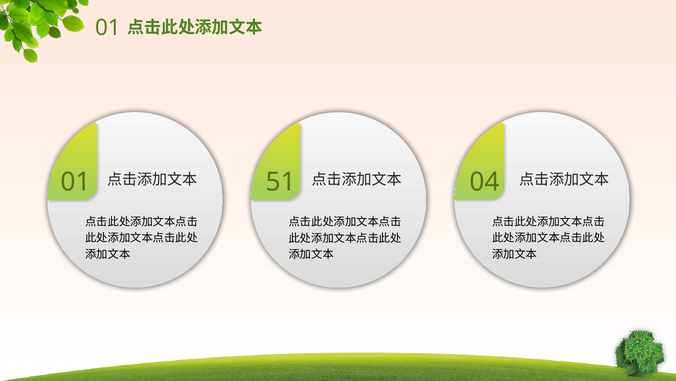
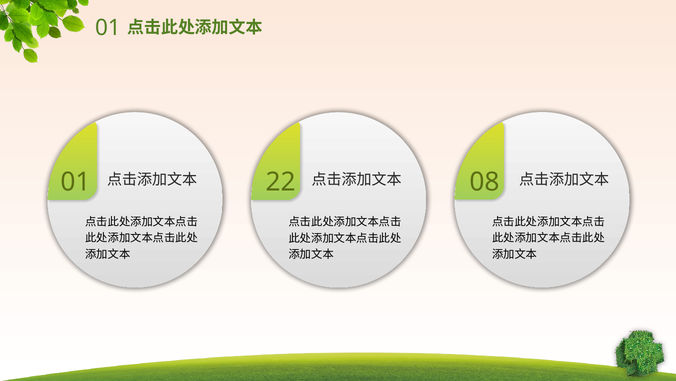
51: 51 -> 22
04: 04 -> 08
